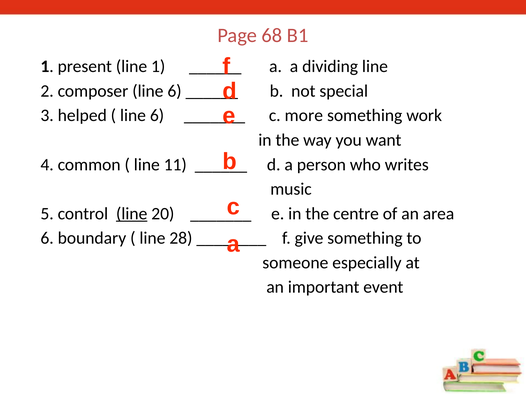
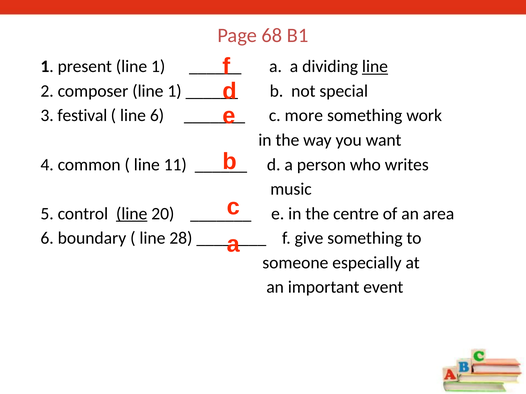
line at (375, 67) underline: none -> present
composer line 6: 6 -> 1
helped: helped -> festival
